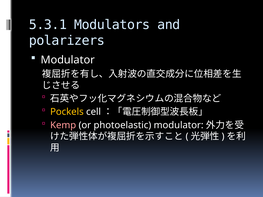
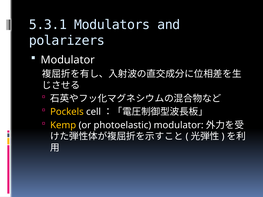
Kemp colour: pink -> yellow
